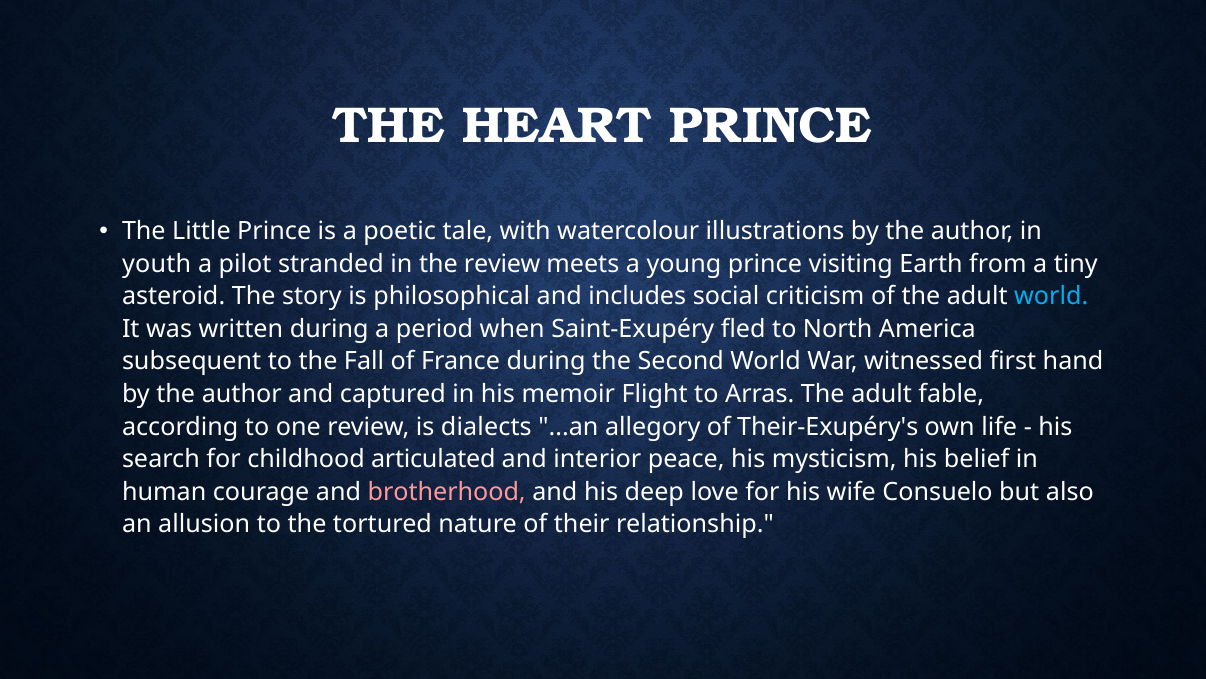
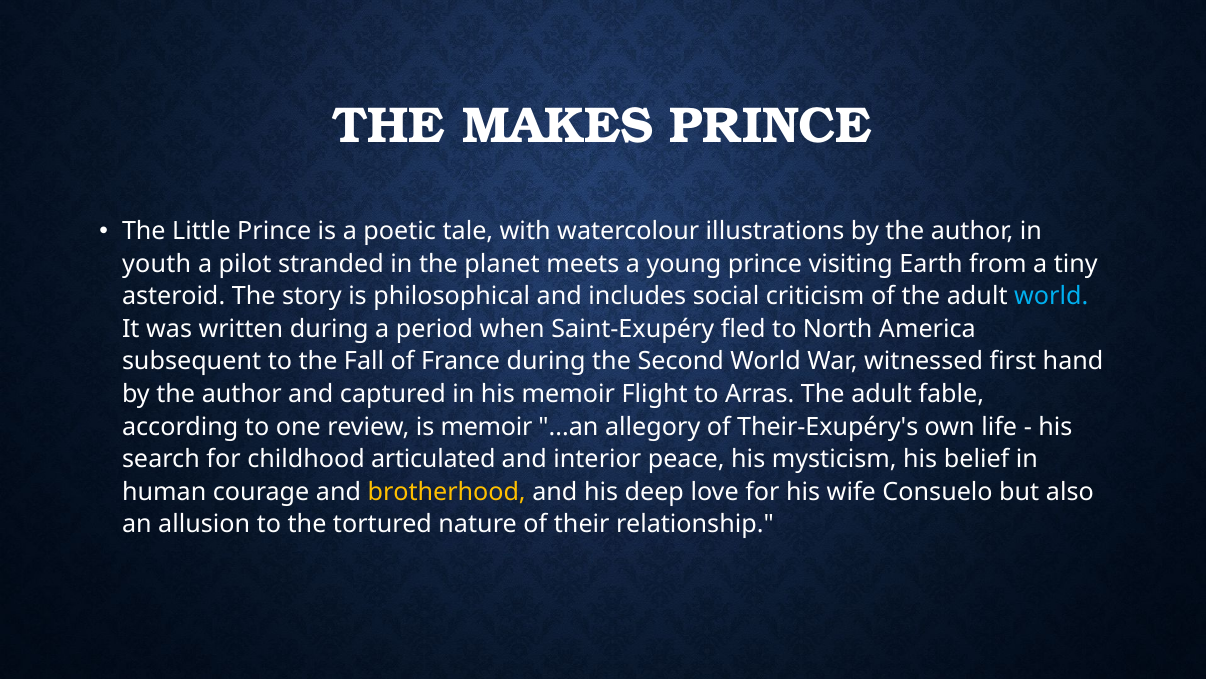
HEART: HEART -> MAKES
the review: review -> planet
is dialects: dialects -> memoir
brotherhood colour: pink -> yellow
